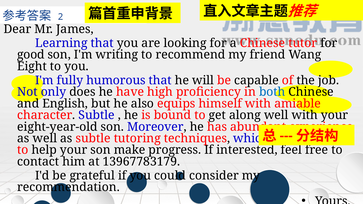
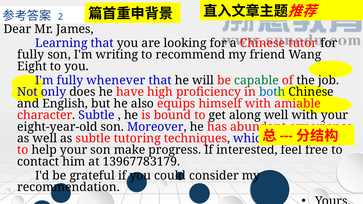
good at (31, 55): good -> fully
humorous: humorous -> whenever
capable colour: black -> green
